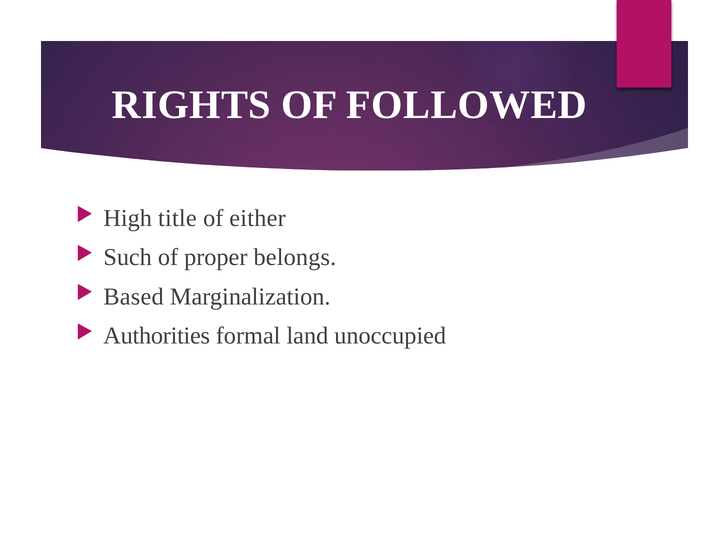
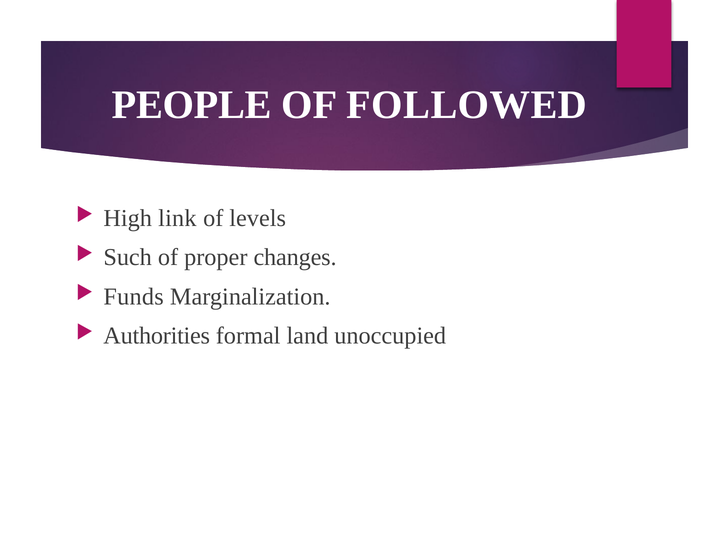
RIGHTS: RIGHTS -> PEOPLE
title: title -> link
either: either -> levels
belongs: belongs -> changes
Based: Based -> Funds
